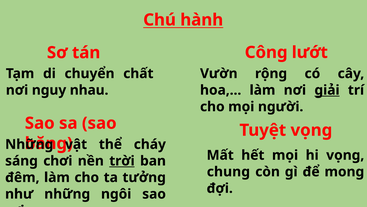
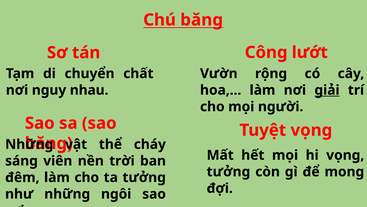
Chú hành: hành -> băng
chơi: chơi -> viên
trời underline: present -> none
chung at (228, 171): chung -> tưởng
